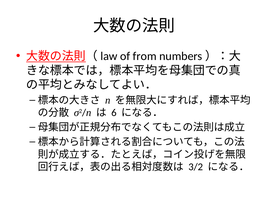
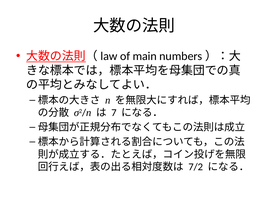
from: from -> main
6: 6 -> 7
3/2: 3/2 -> 7/2
